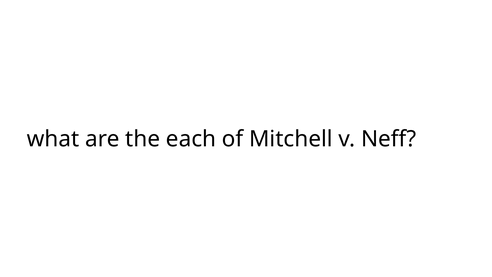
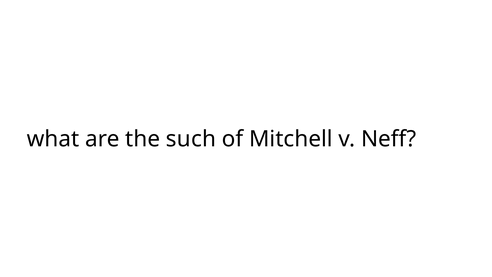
each: each -> such
